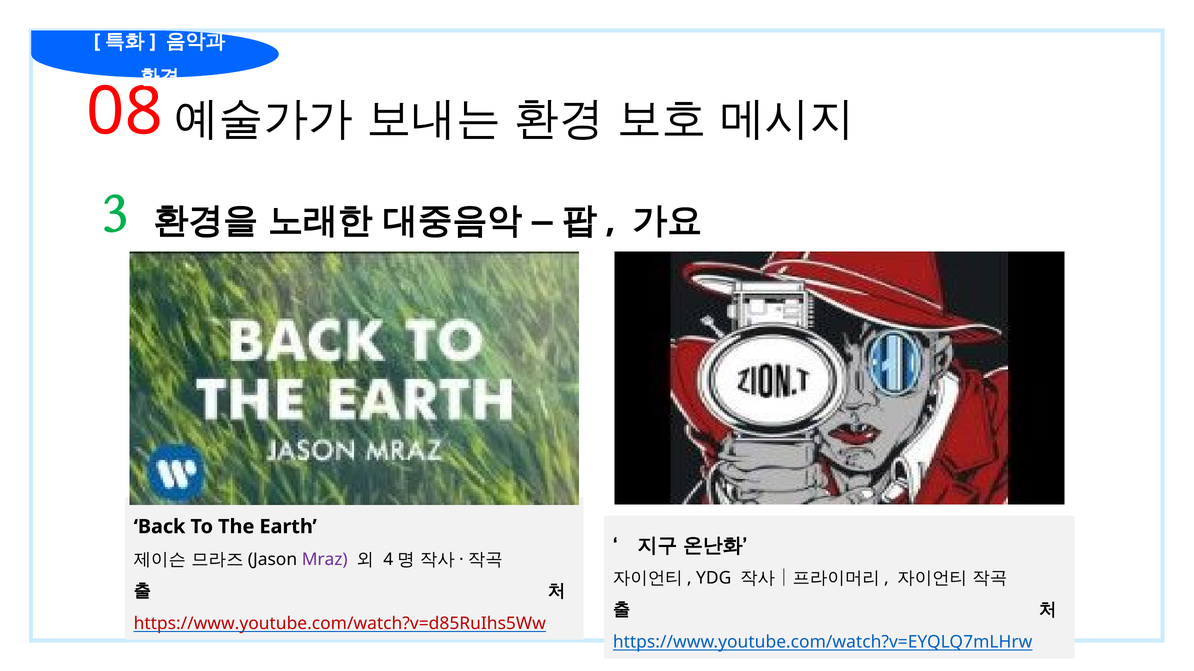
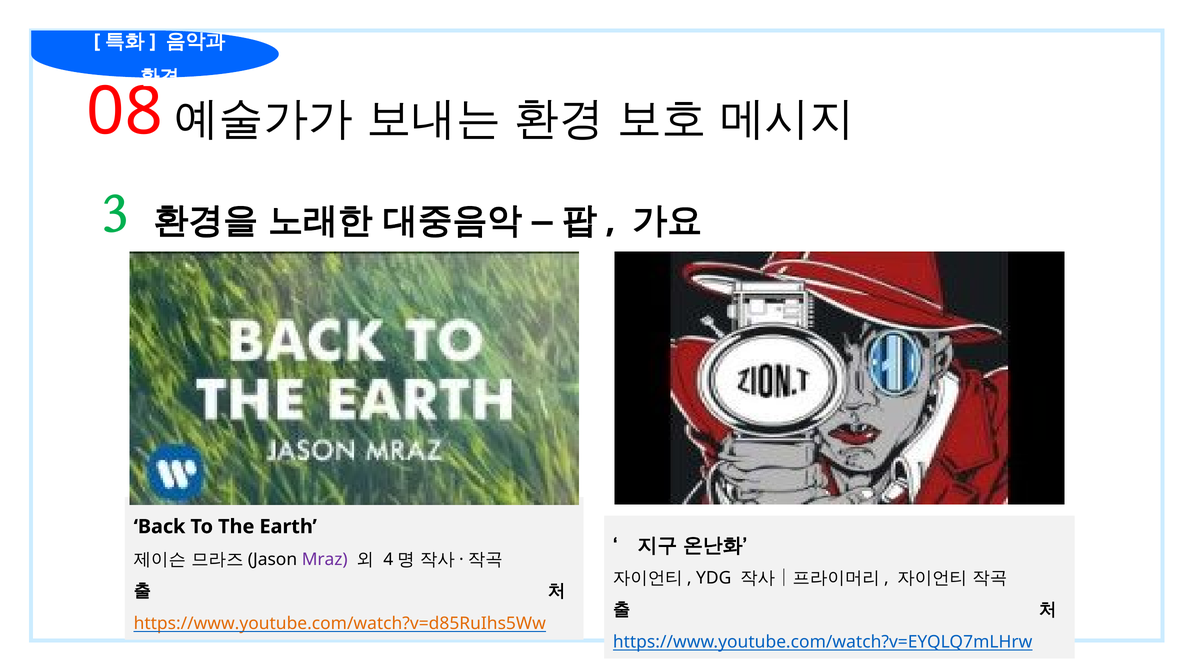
https://www.youtube.com/watch?v=d85RuIhs5Ww colour: red -> orange
